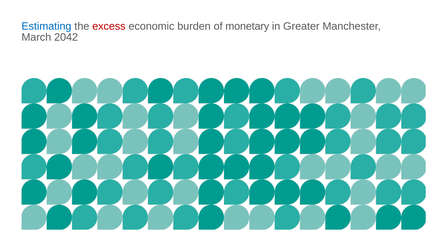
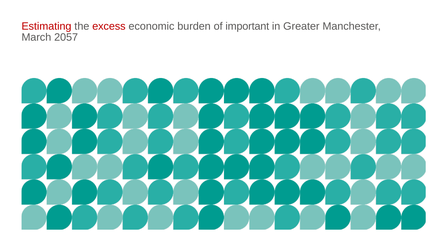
Estimating colour: blue -> red
monetary: monetary -> important
2042: 2042 -> 2057
